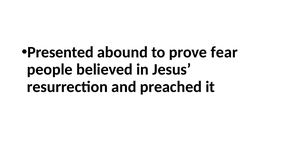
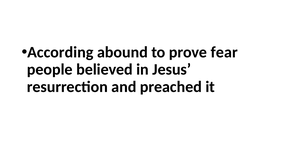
Presented: Presented -> According
